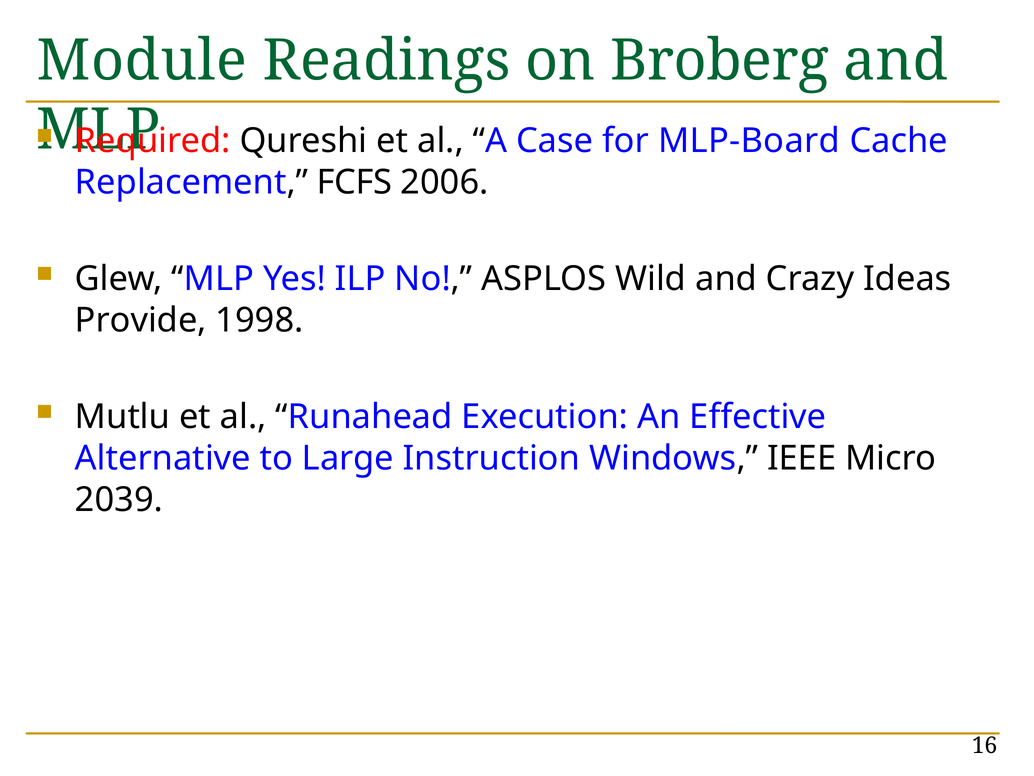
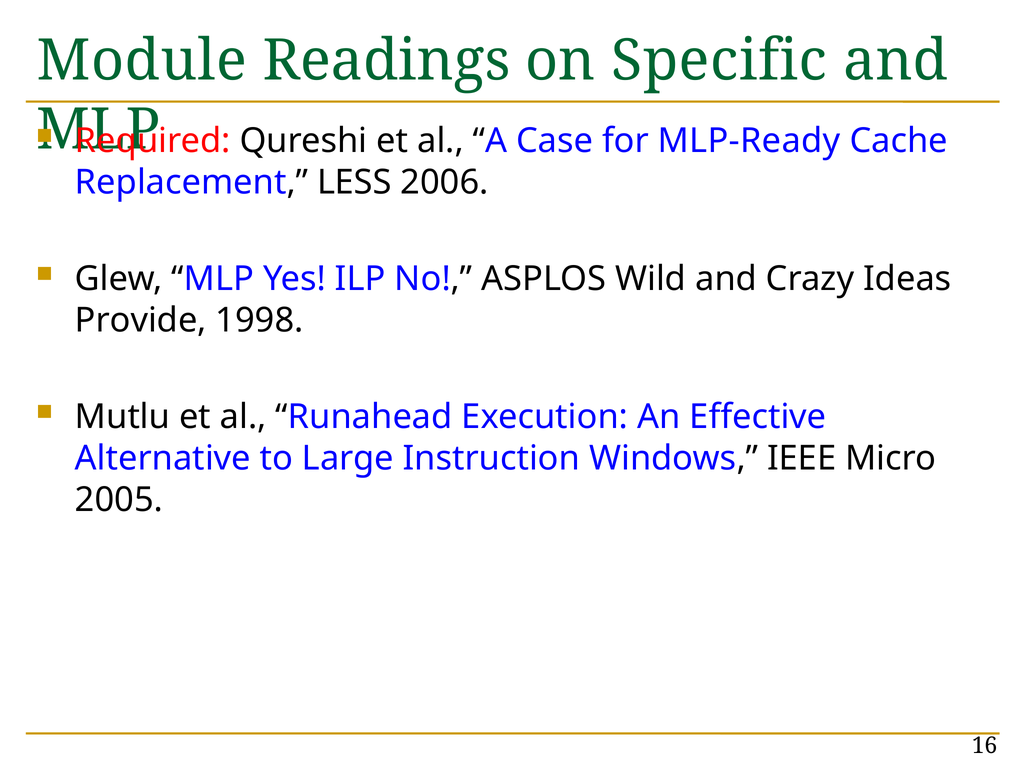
Broberg: Broberg -> Specific
MLP-Board: MLP-Board -> MLP-Ready
FCFS: FCFS -> LESS
2039: 2039 -> 2005
